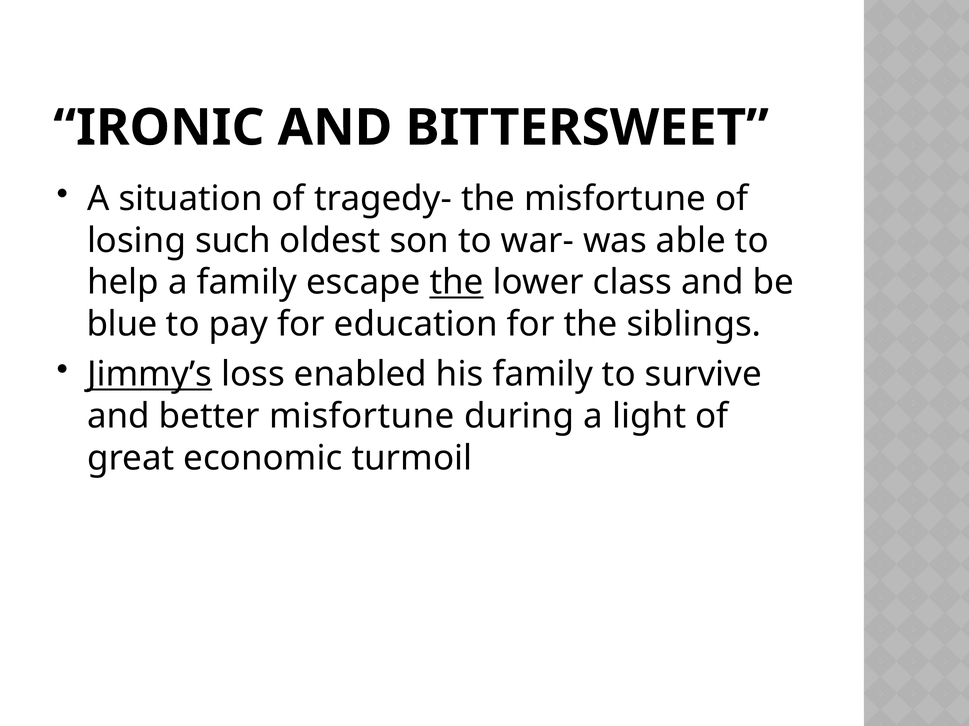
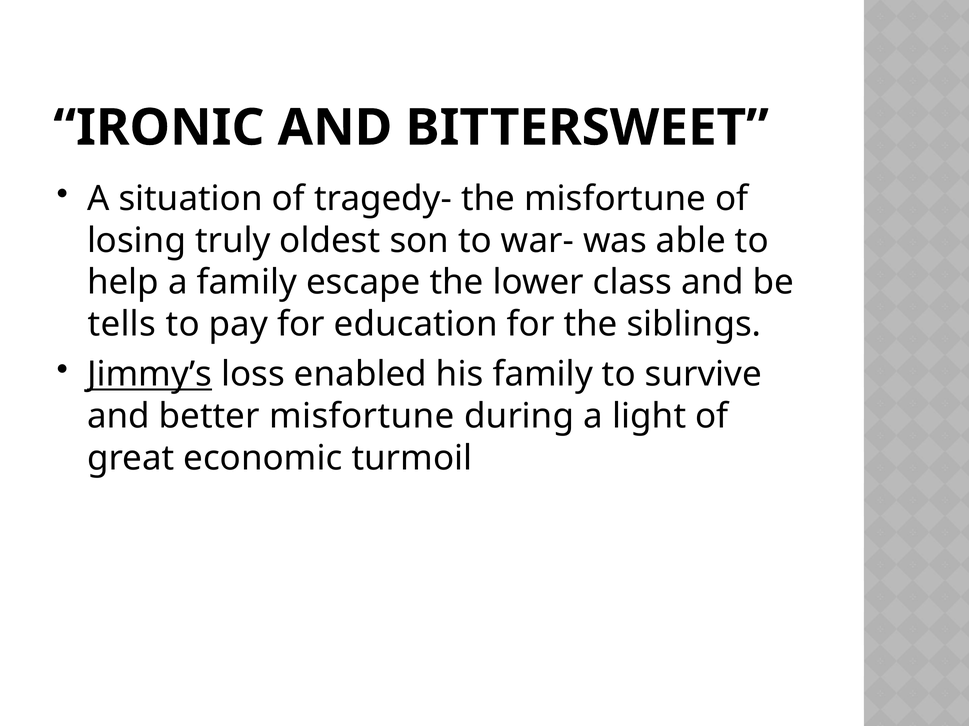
such: such -> truly
the at (457, 283) underline: present -> none
blue: blue -> tells
